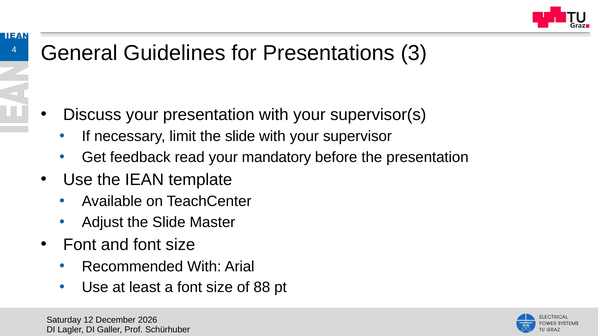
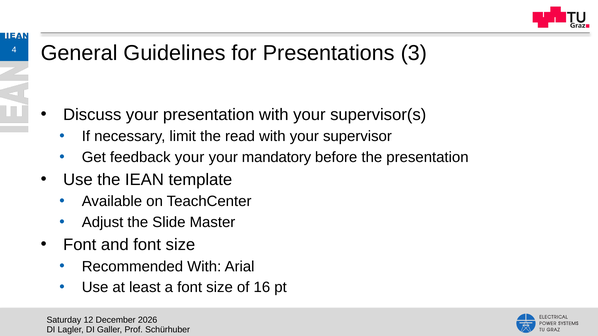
limit the slide: slide -> read
feedback read: read -> your
88: 88 -> 16
